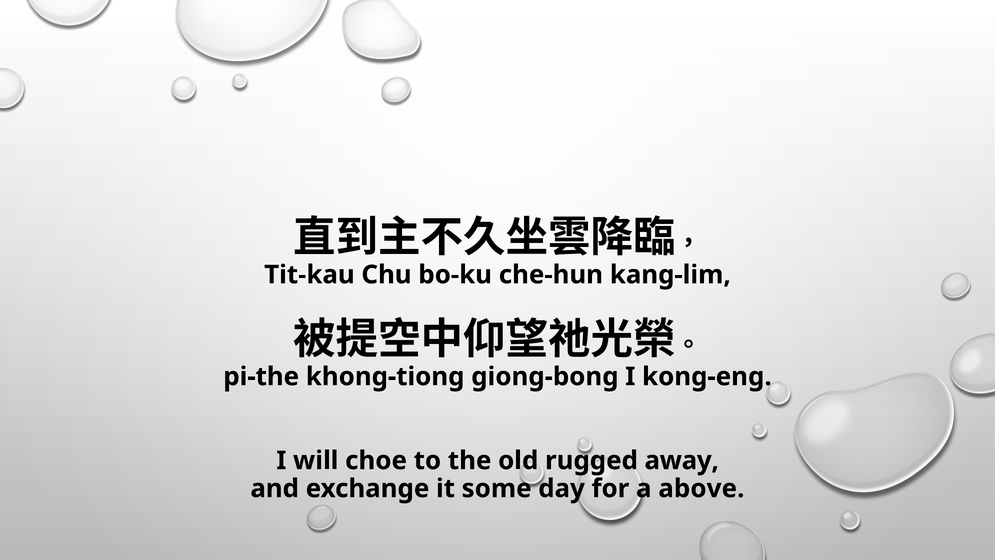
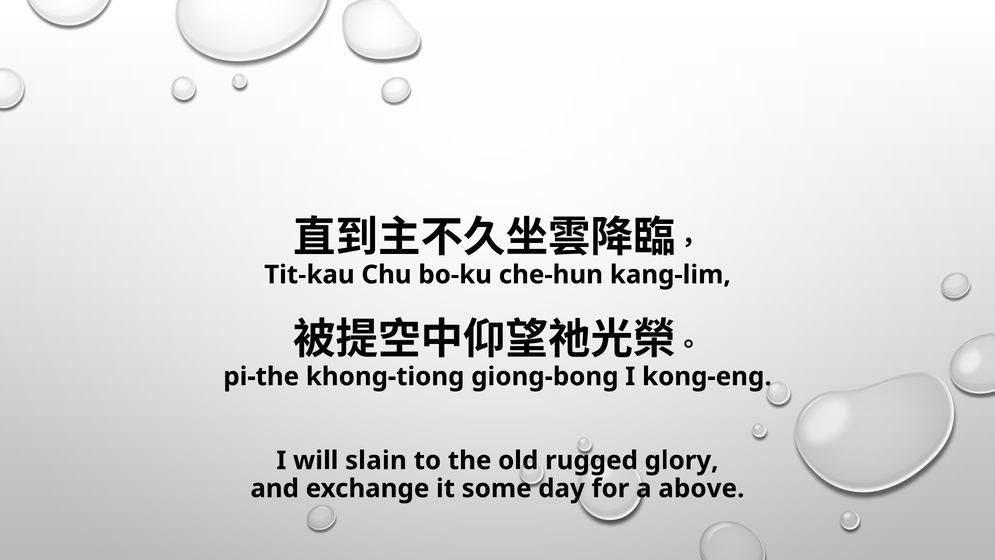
choe: choe -> slain
away: away -> glory
